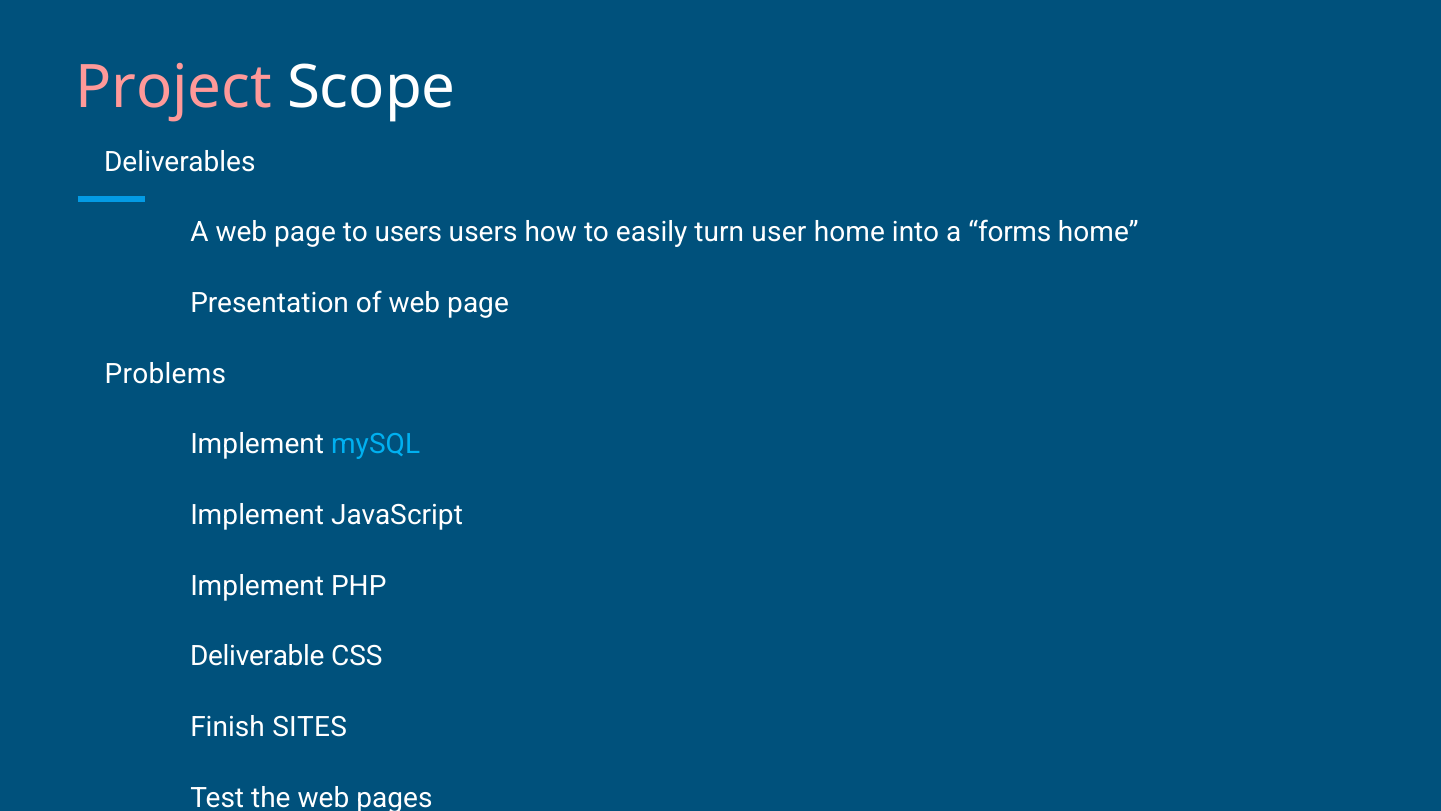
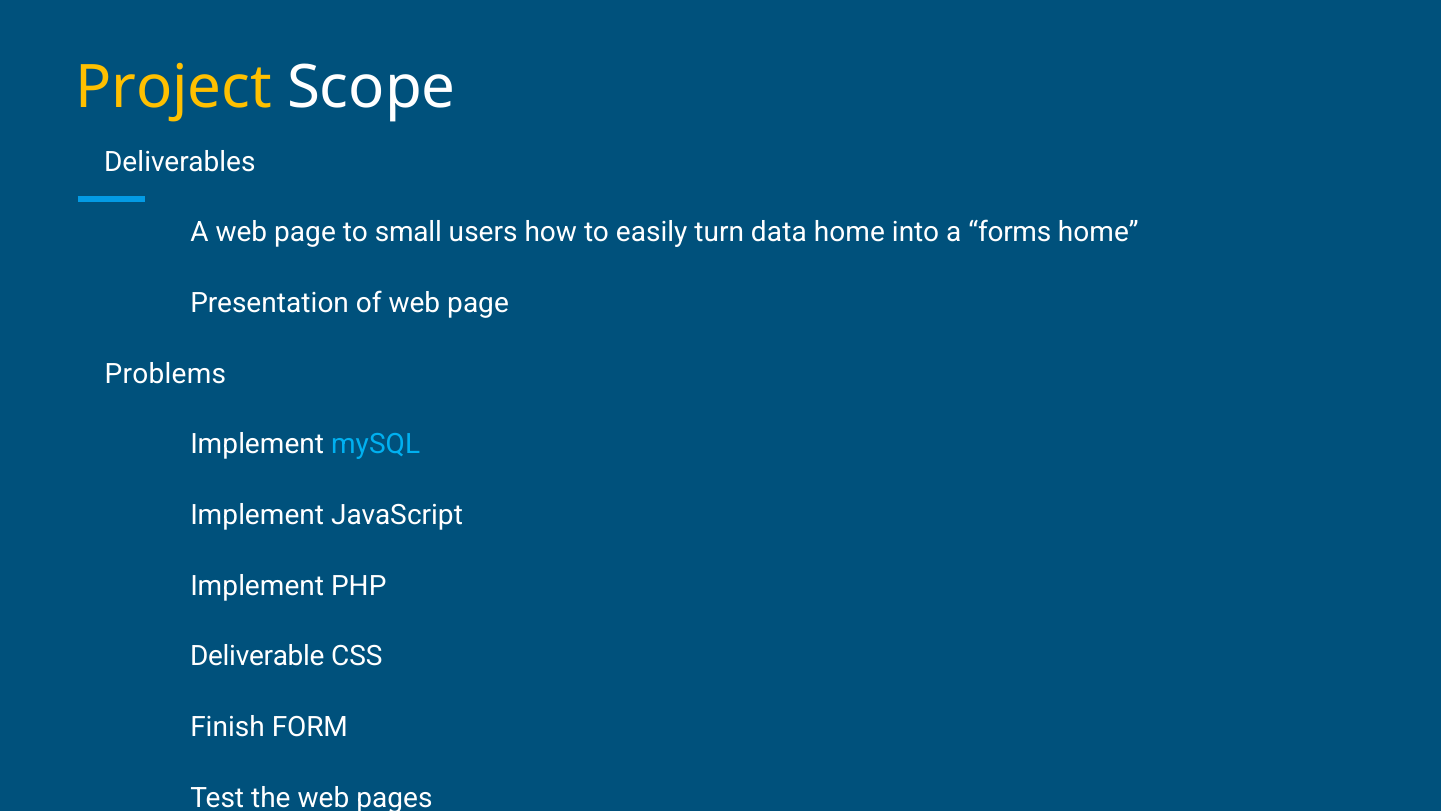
Project at (174, 87) colour: pink -> yellow
to users: users -> small
turn user: user -> data
SITES: SITES -> FORM
